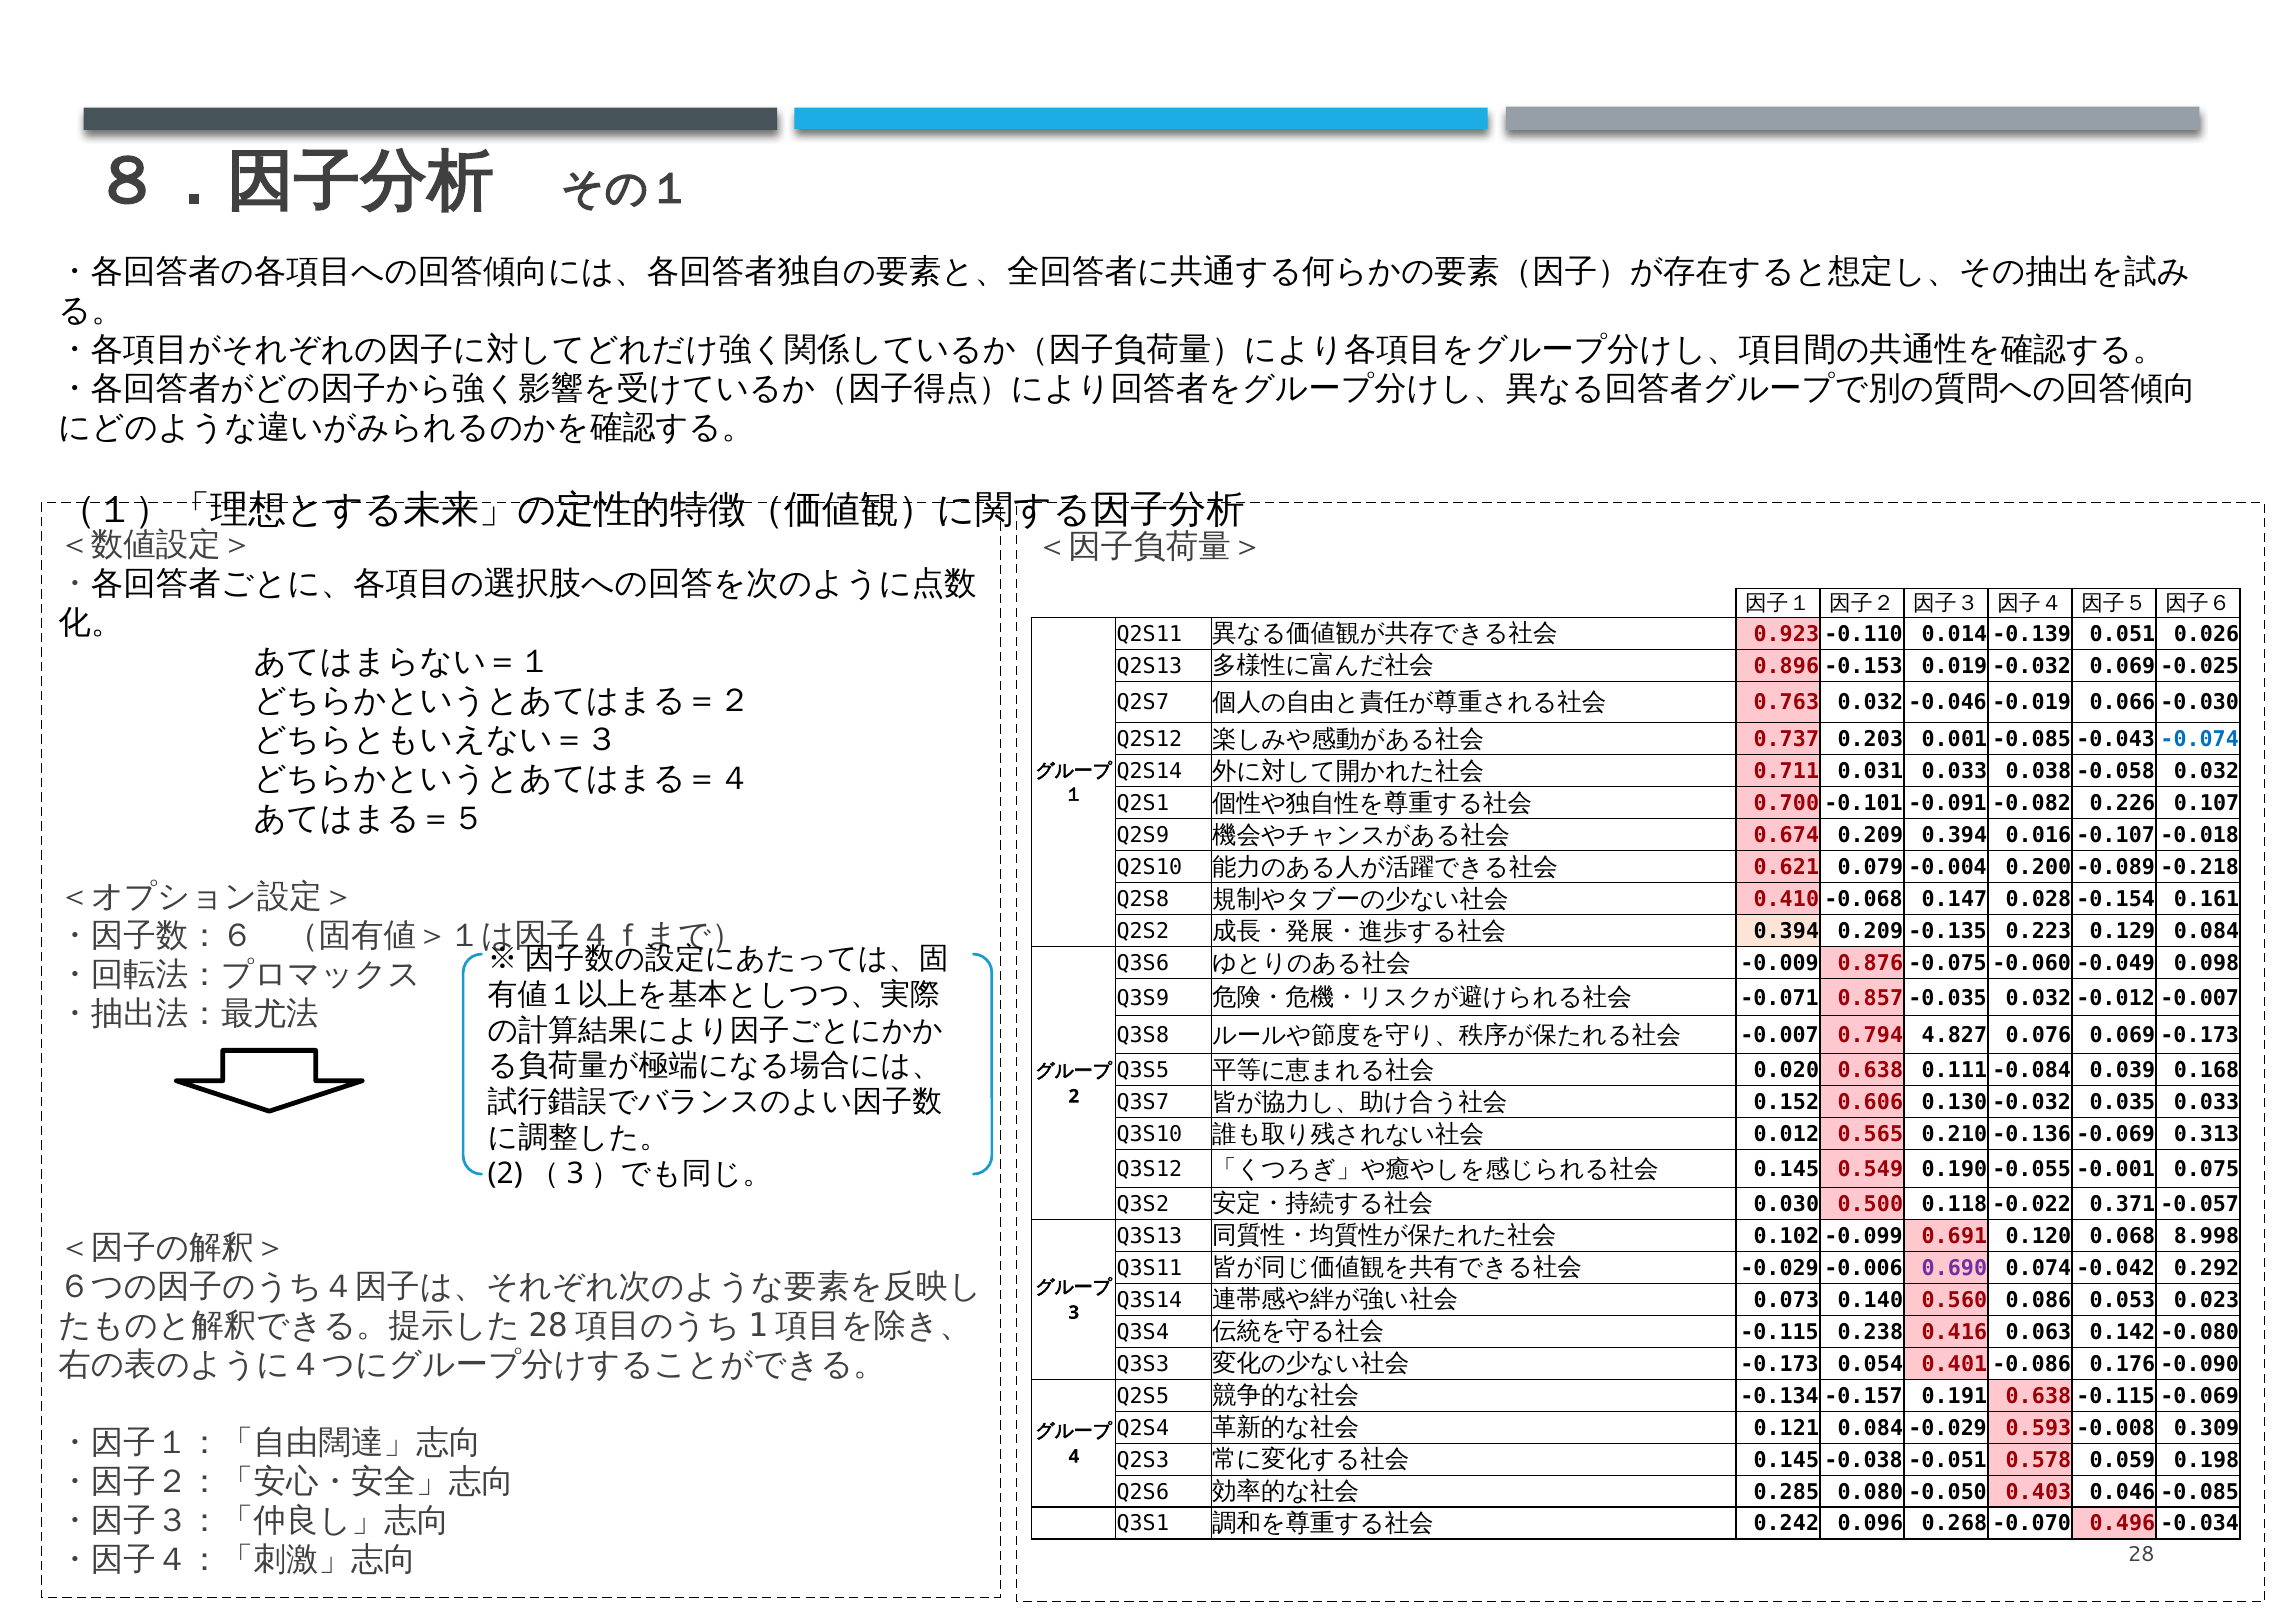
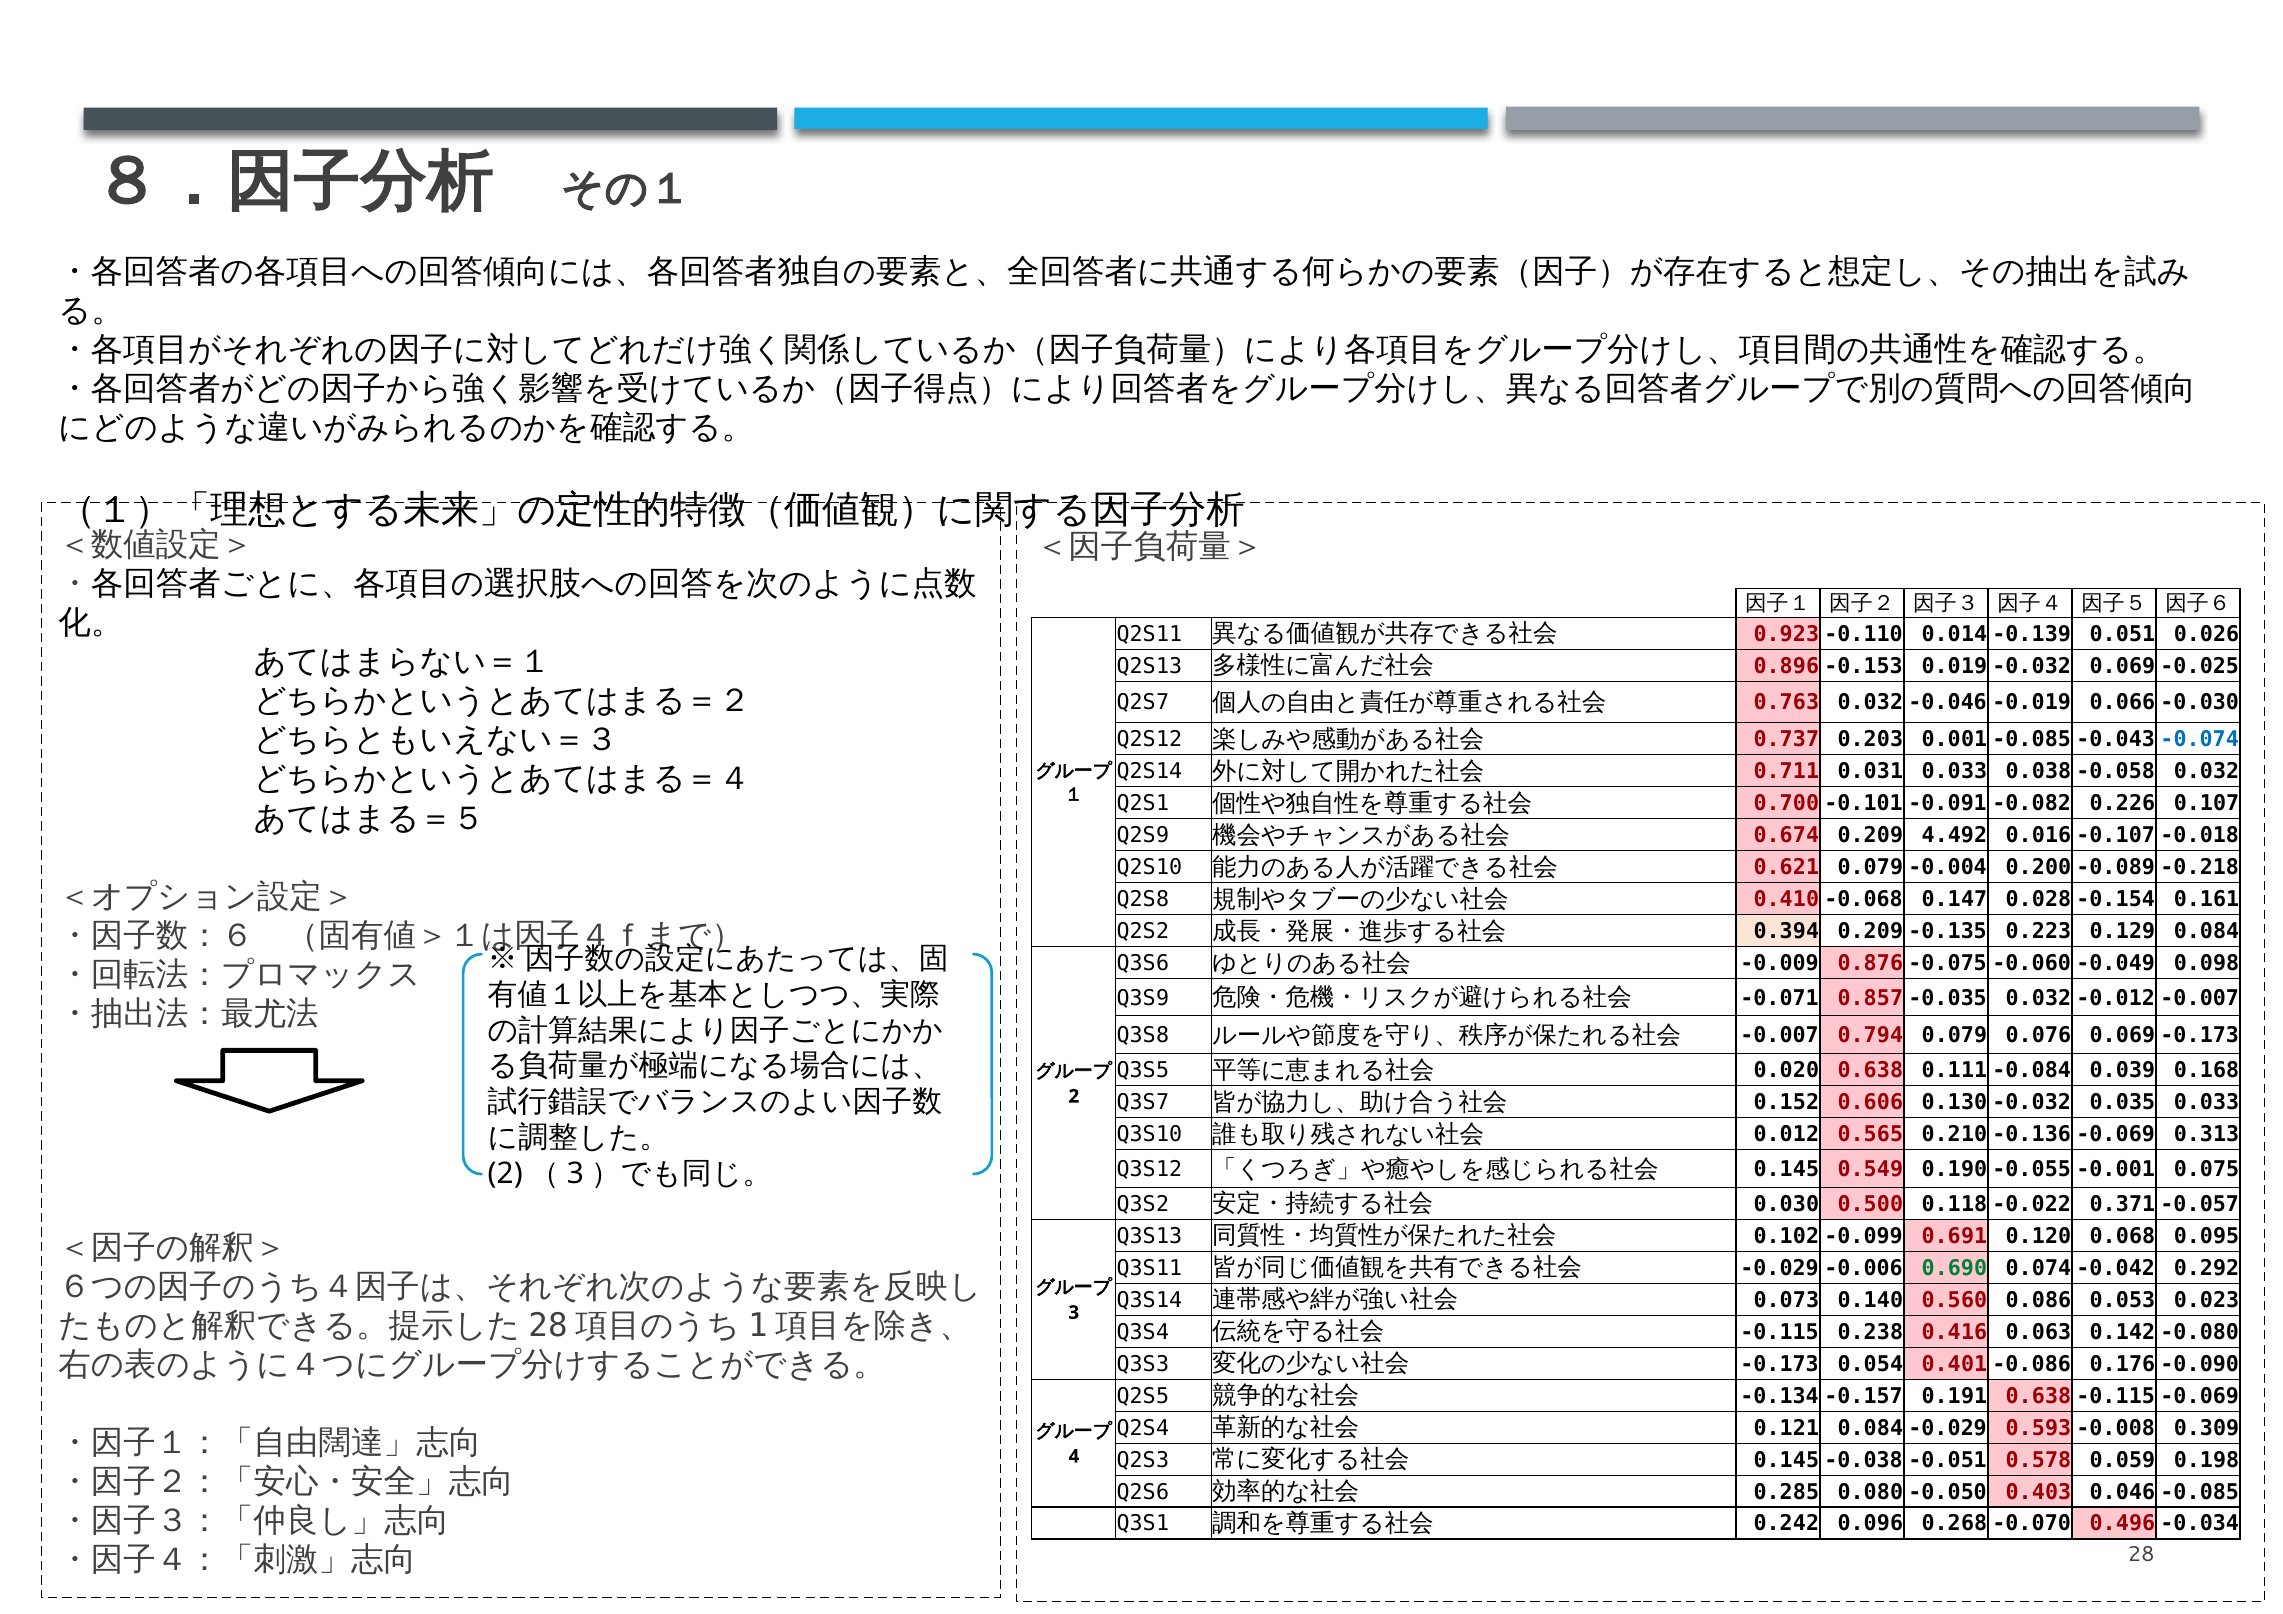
0.209 0.394: 0.394 -> 4.492
4.827: 4.827 -> 0.079
8.998: 8.998 -> 0.095
0.690 colour: purple -> green
